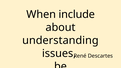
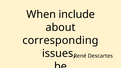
understanding: understanding -> corresponding
